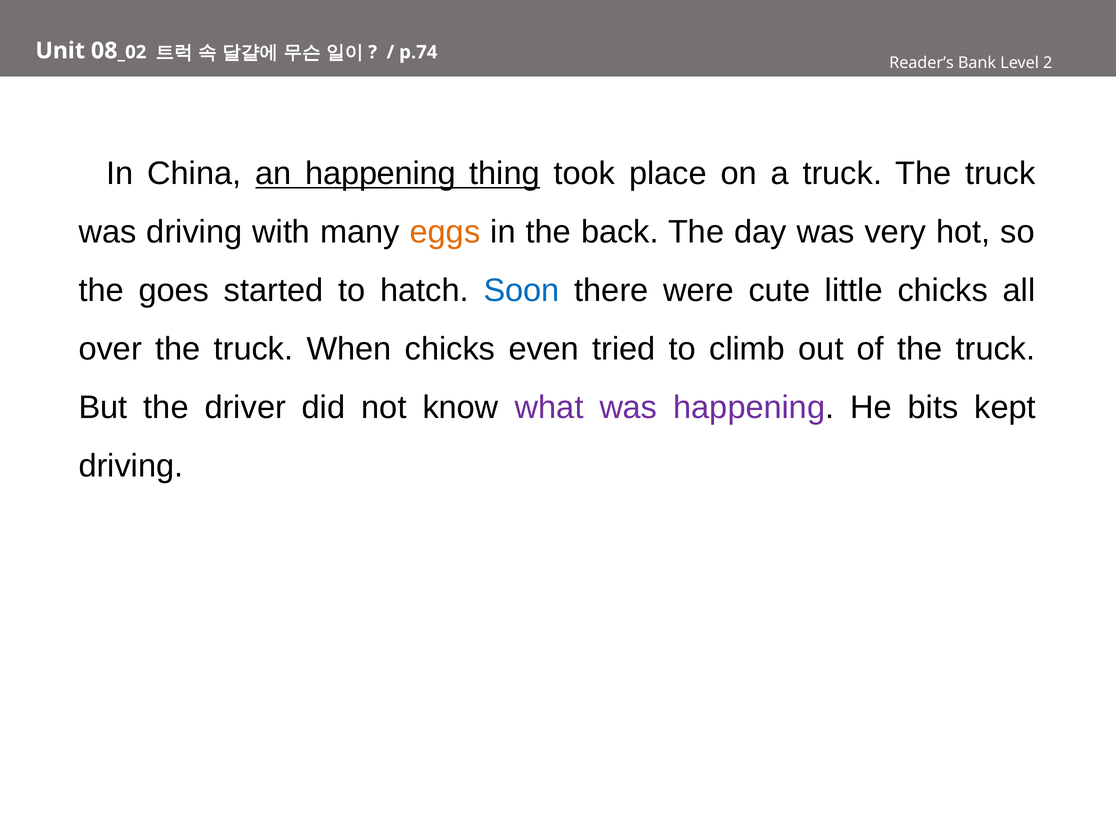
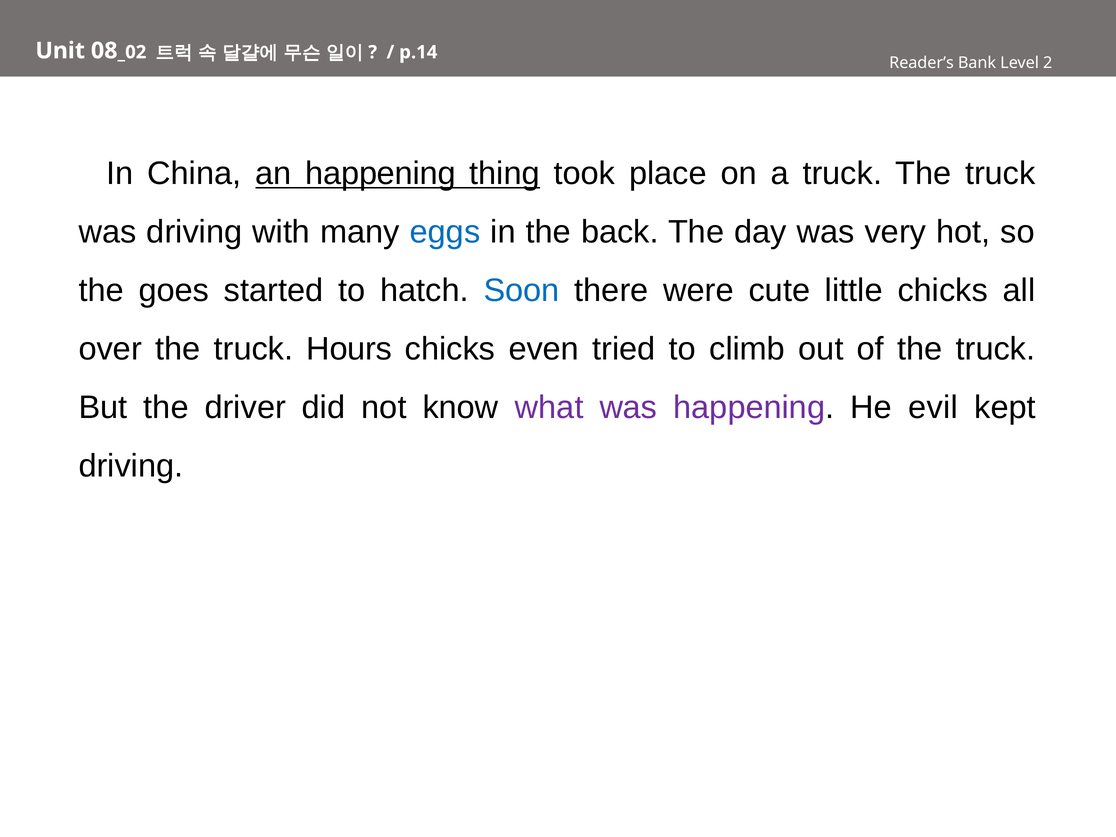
p.74: p.74 -> p.14
eggs colour: orange -> blue
When: When -> Hours
bits: bits -> evil
